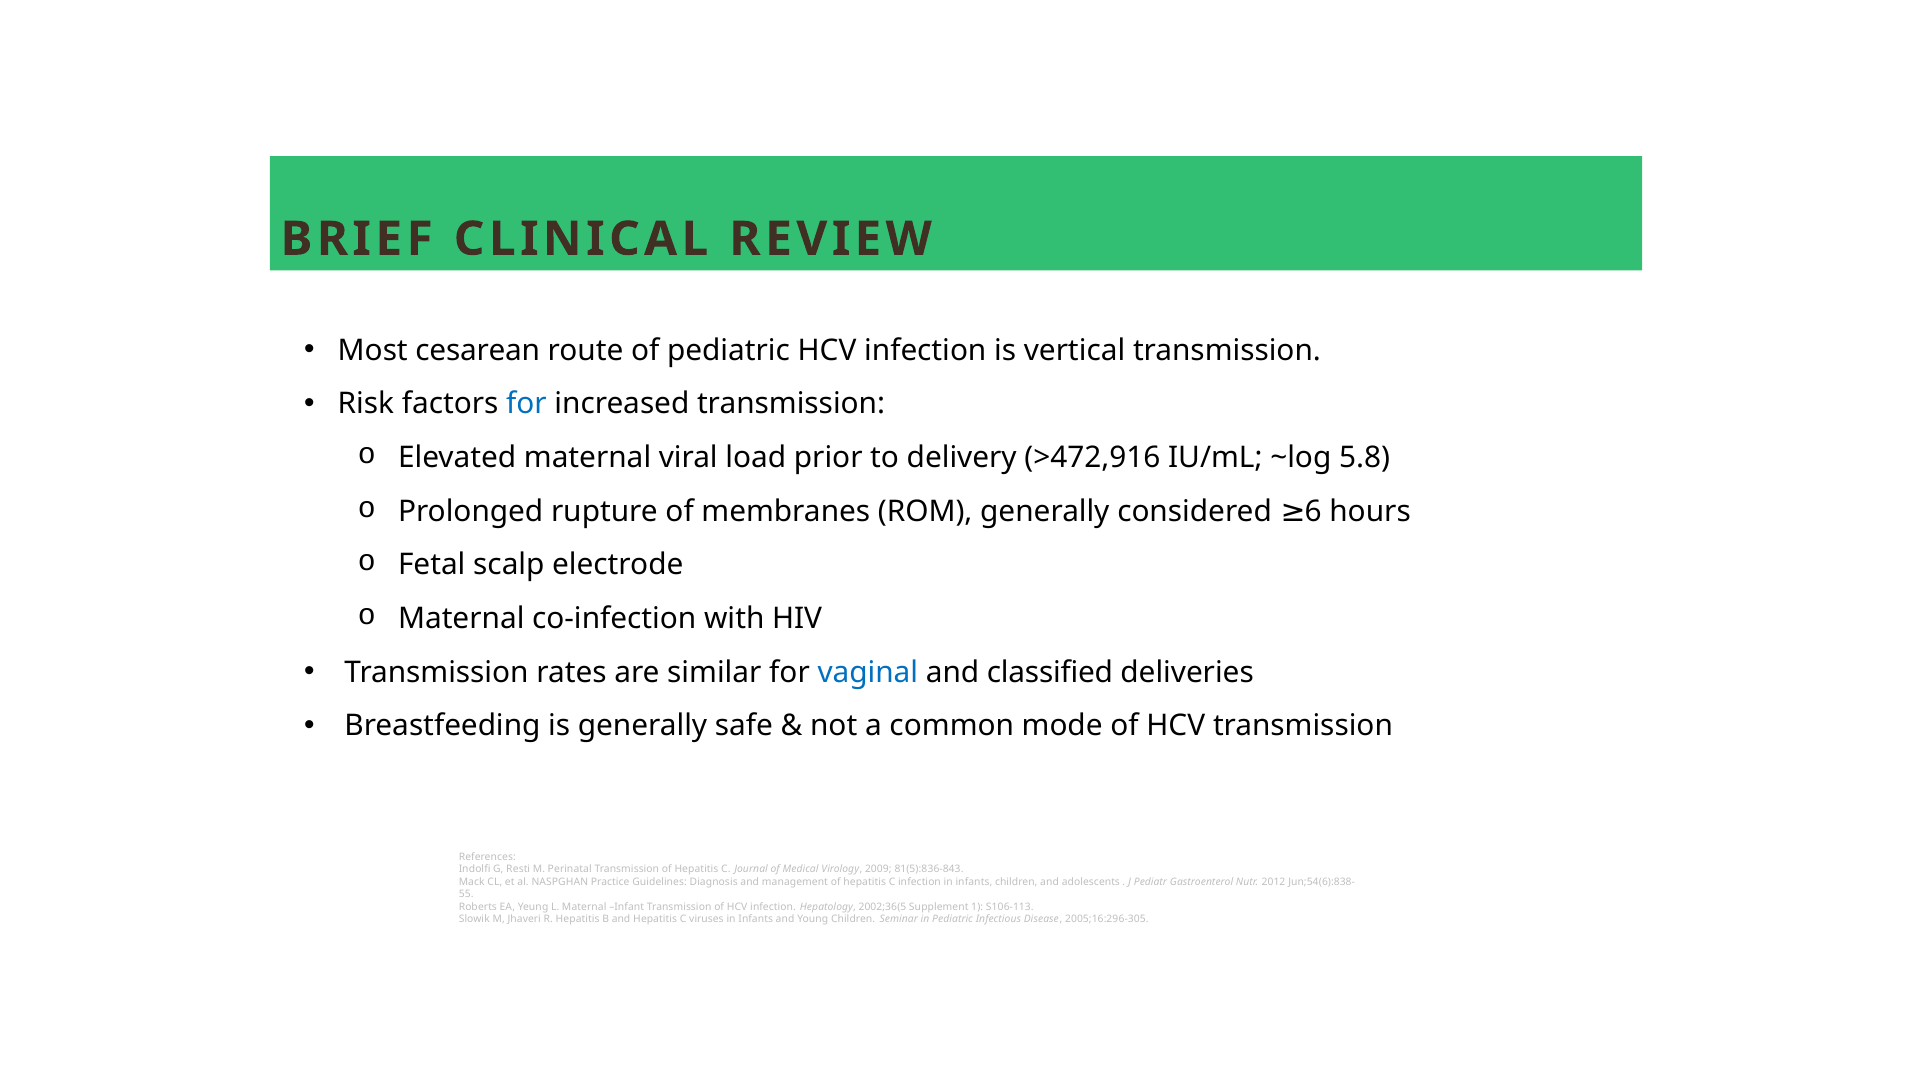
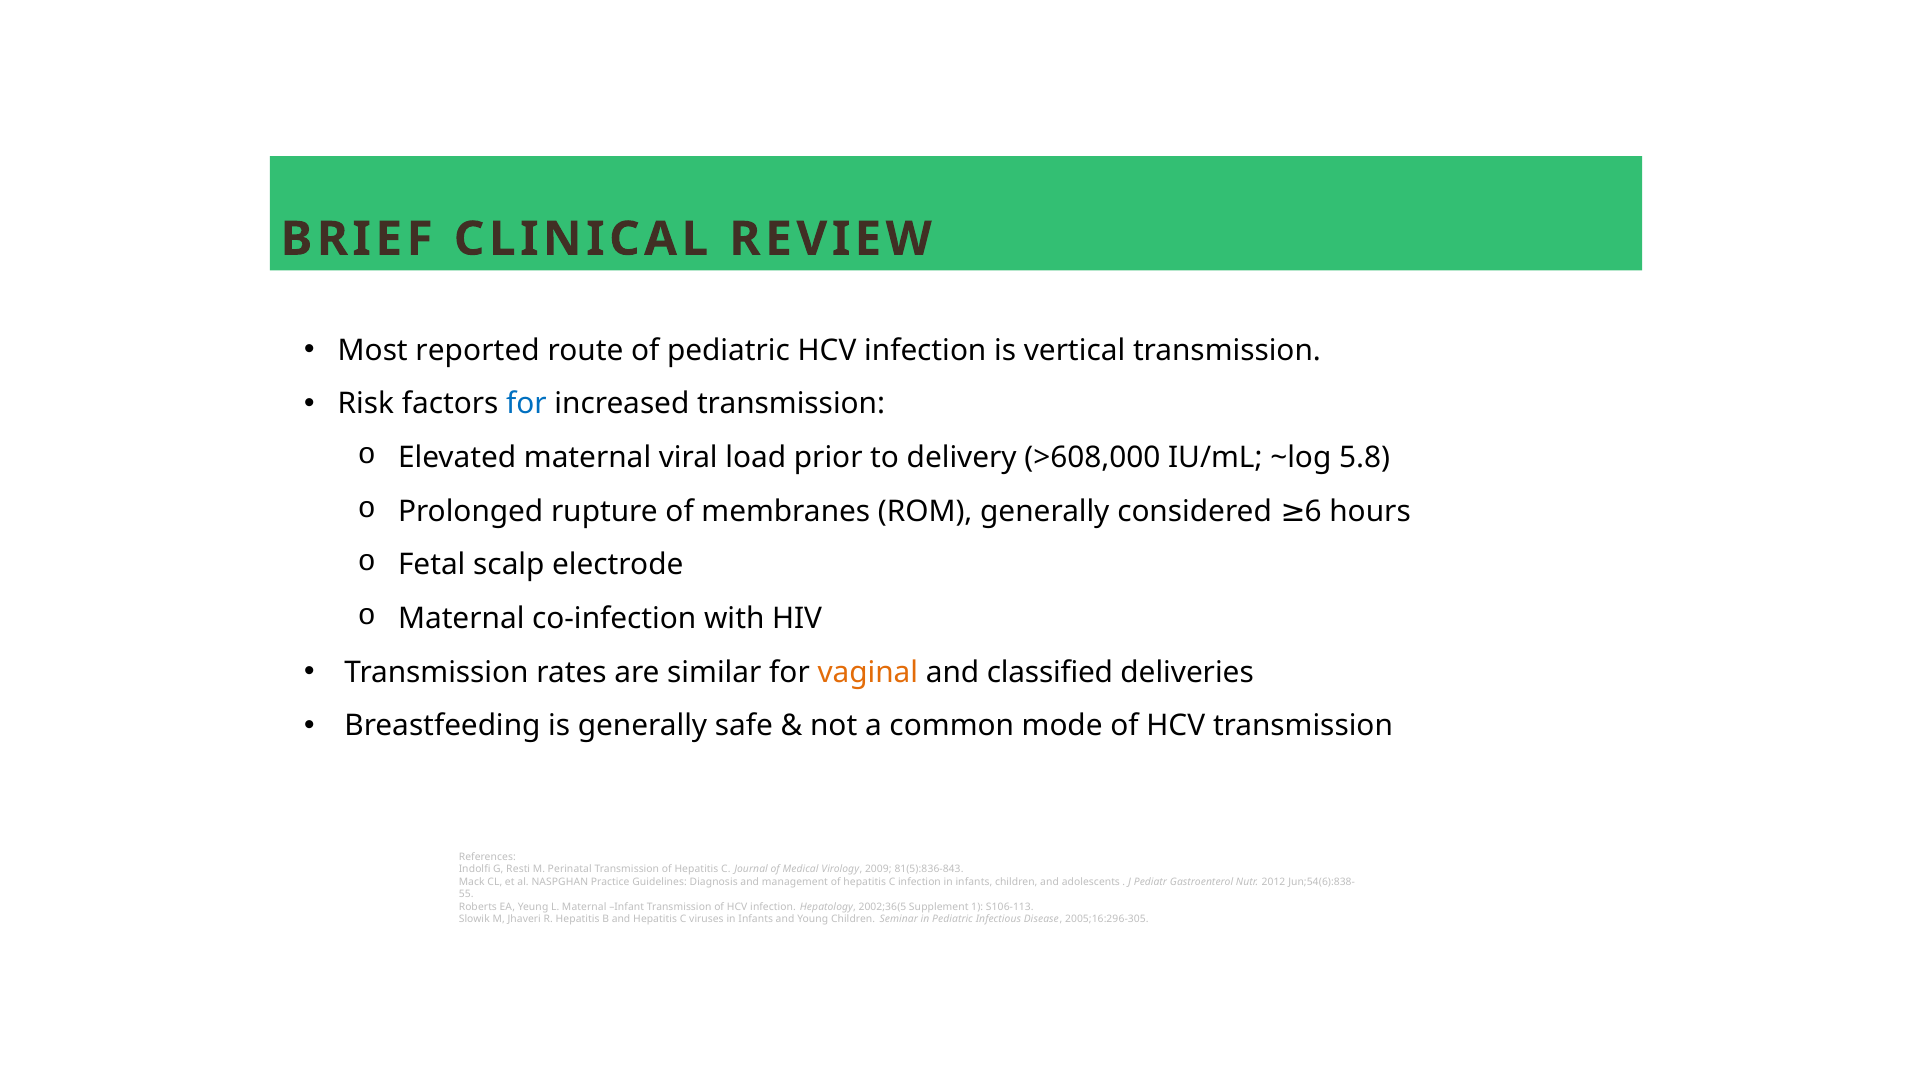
cesarean: cesarean -> reported
>472,916: >472,916 -> >608,000
vaginal colour: blue -> orange
